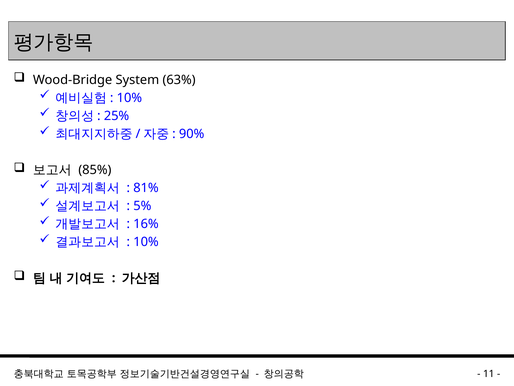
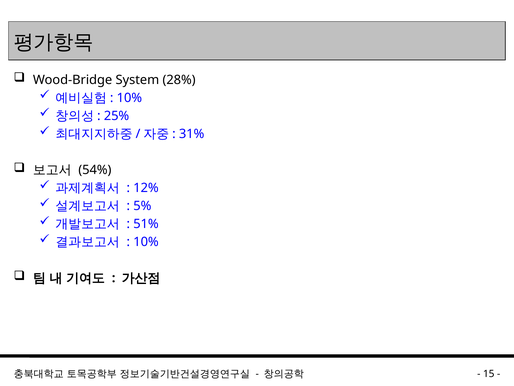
63%: 63% -> 28%
90%: 90% -> 31%
85%: 85% -> 54%
81%: 81% -> 12%
16%: 16% -> 51%
11: 11 -> 15
